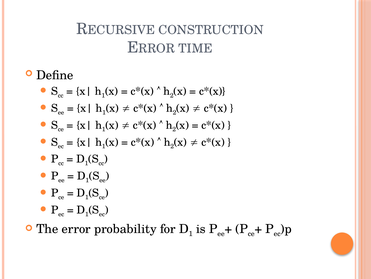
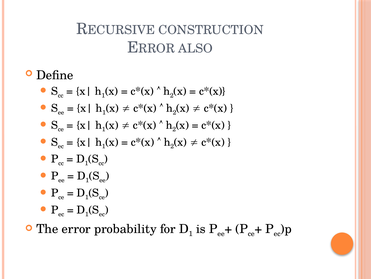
TIME: TIME -> ALSO
